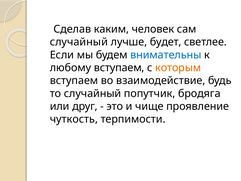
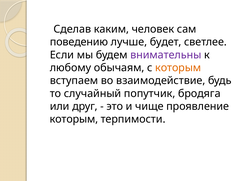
случайный at (79, 42): случайный -> поведению
внимательны colour: blue -> purple
любому вступаем: вступаем -> обычаям
чуткость at (74, 119): чуткость -> которым
